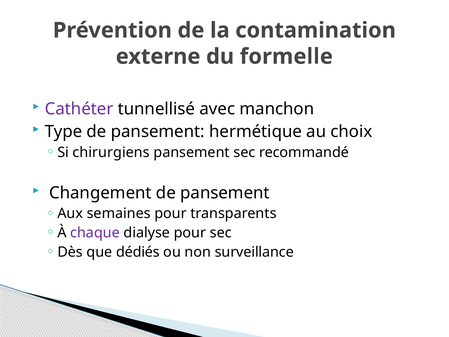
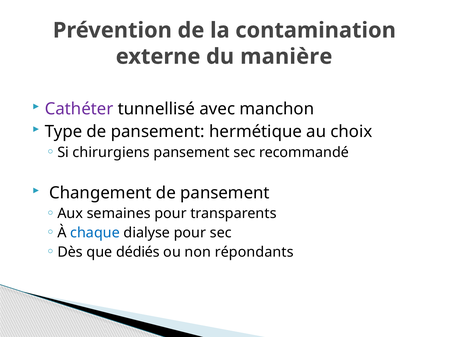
formelle: formelle -> manière
chaque colour: purple -> blue
surveillance: surveillance -> répondants
